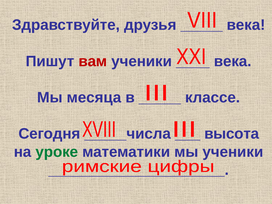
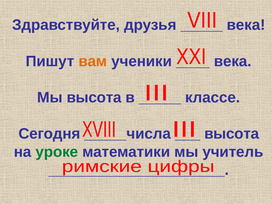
вам colour: red -> orange
Мы месяца: месяца -> высота
мы ученики: ученики -> учитель
